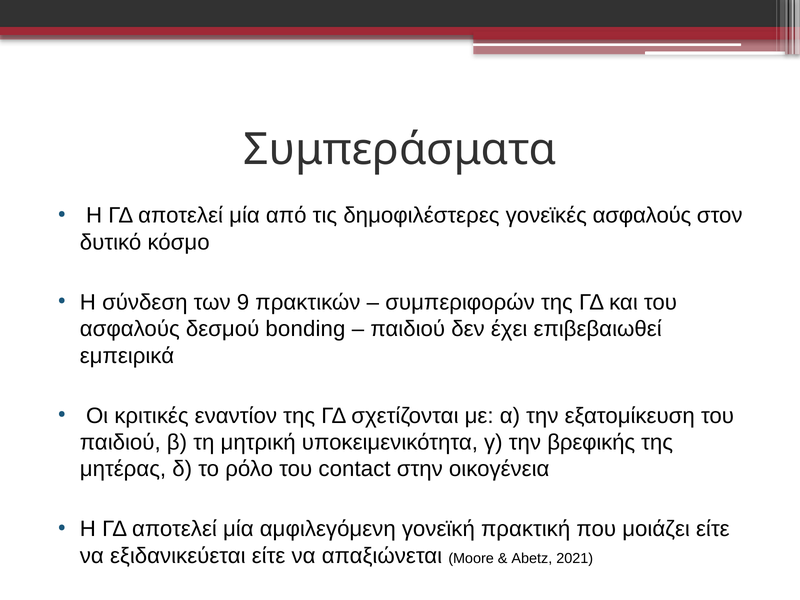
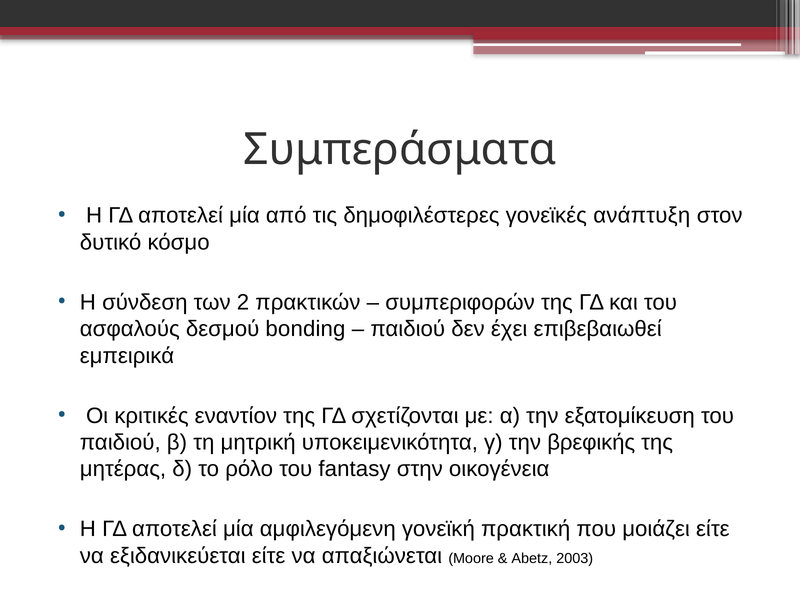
γονεϊκές ασφαλούς: ασφαλούς -> ανάπτυξη
9: 9 -> 2
contact: contact -> fantasy
2021: 2021 -> 2003
